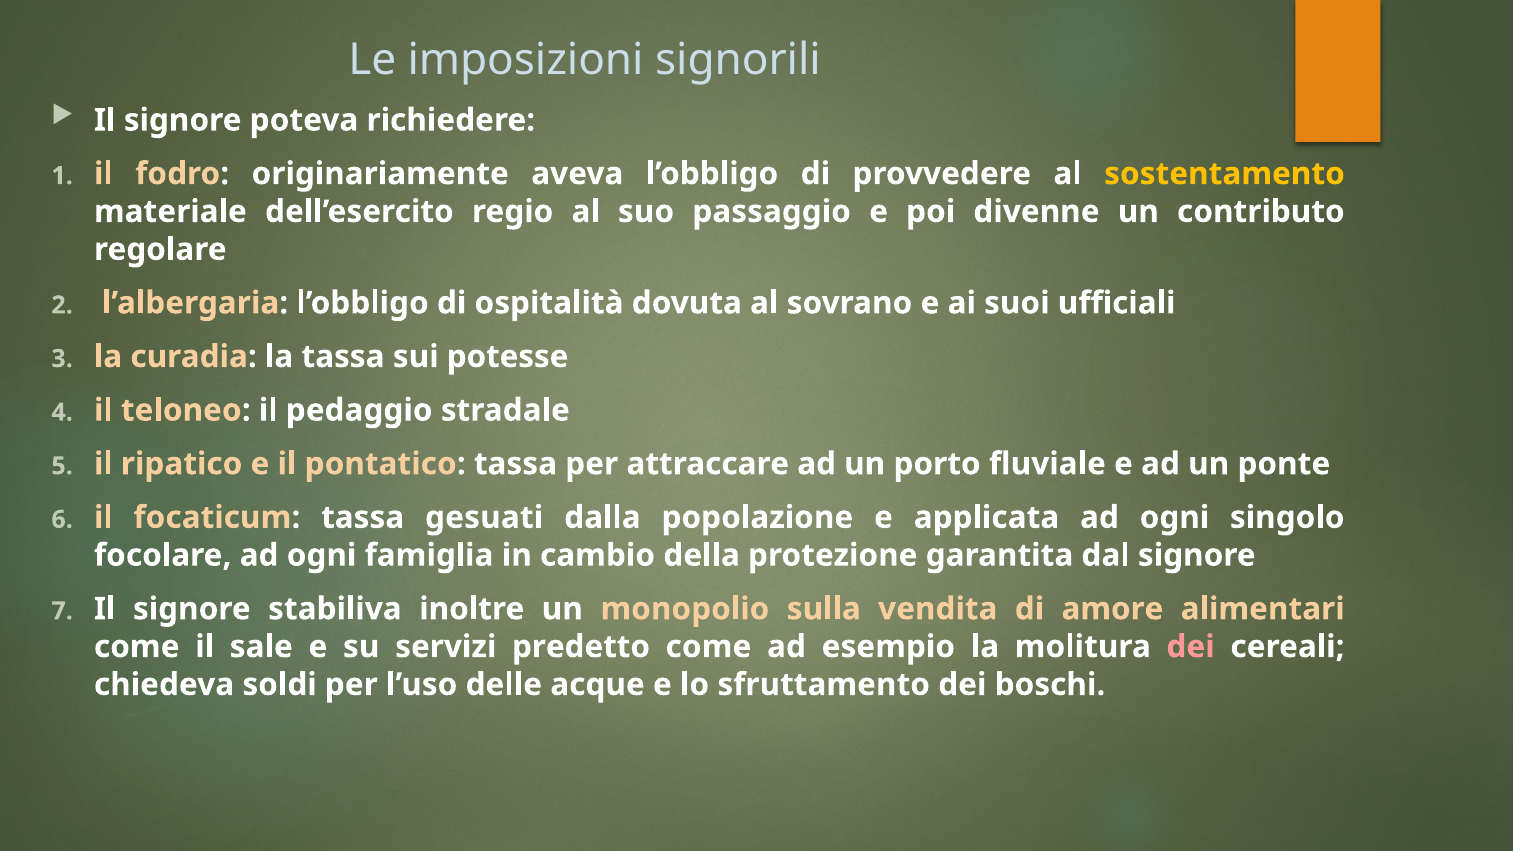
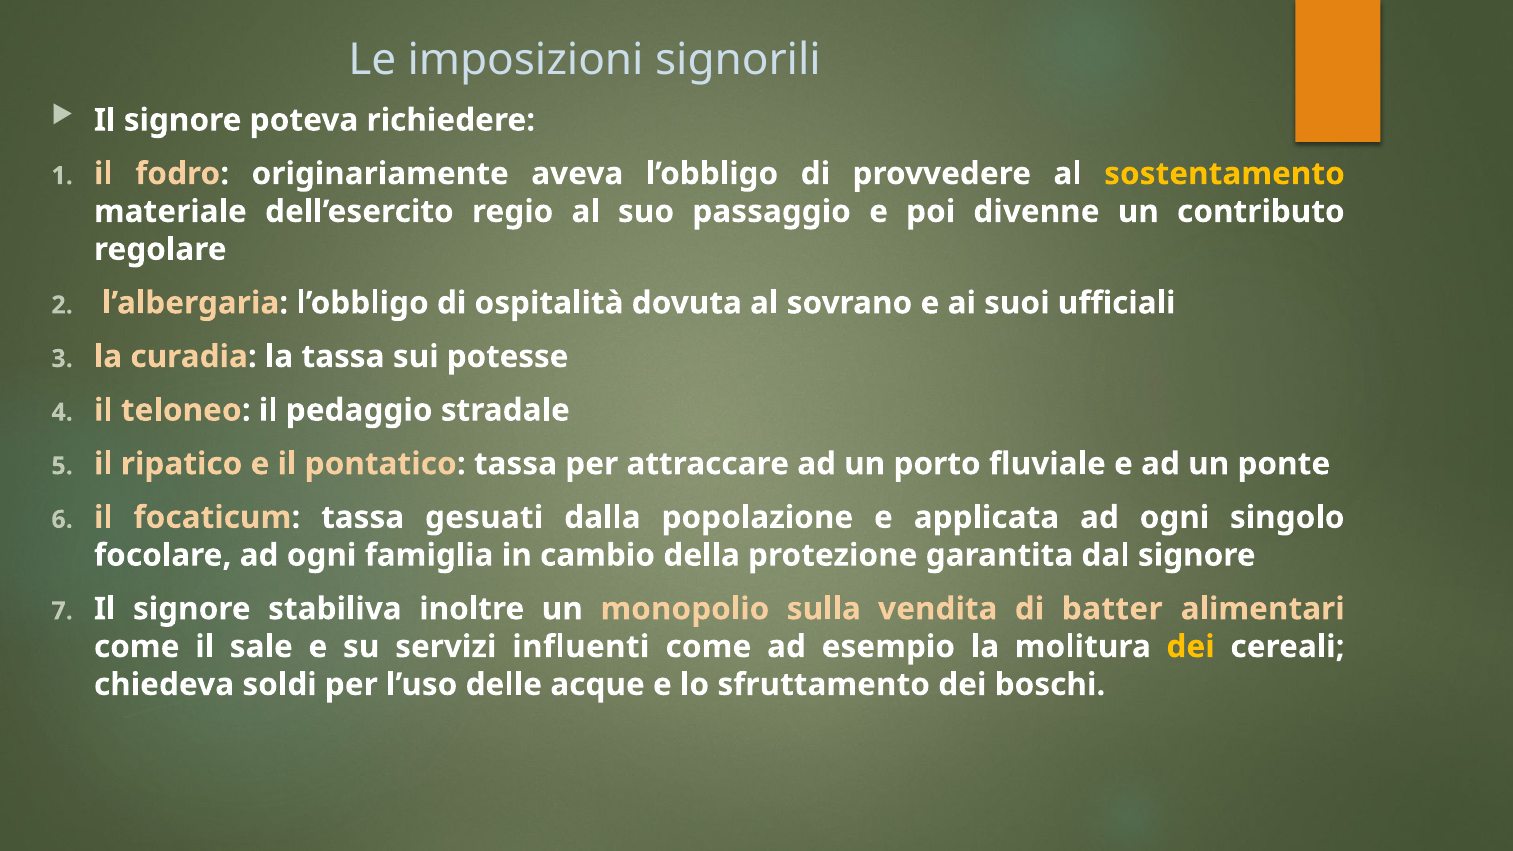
amore: amore -> batter
predetto: predetto -> influenti
dei at (1191, 647) colour: pink -> yellow
